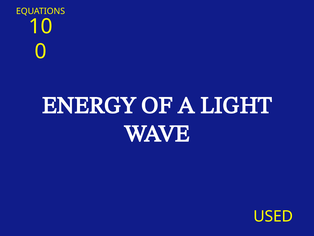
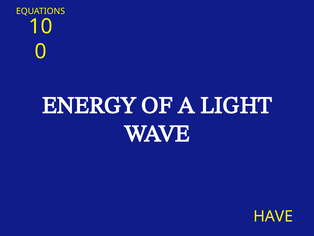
USED: USED -> HAVE
